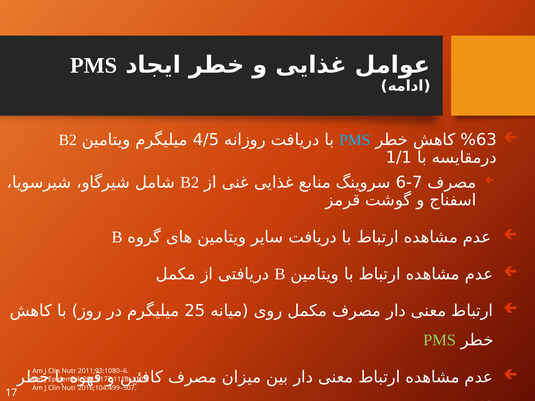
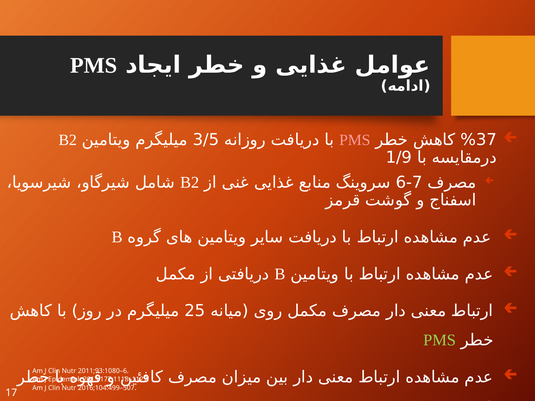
4/5: 4/5 -> 3/5
%63: %63 -> %37
PMS at (355, 140) colour: light blue -> pink
1/1: 1/1 -> 1/9
